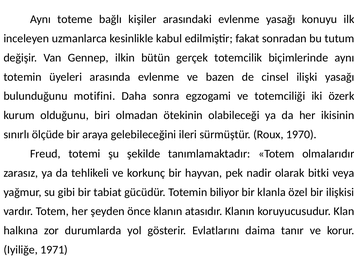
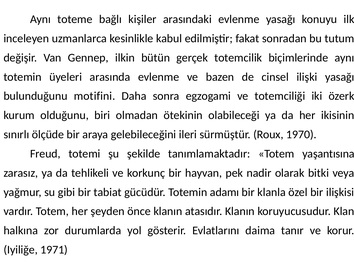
olmalarıdır: olmalarıdır -> yaşantısına
biliyor: biliyor -> adamı
